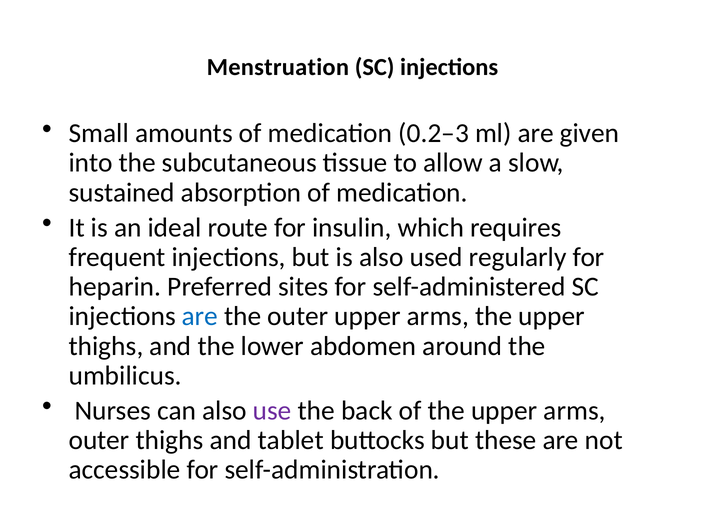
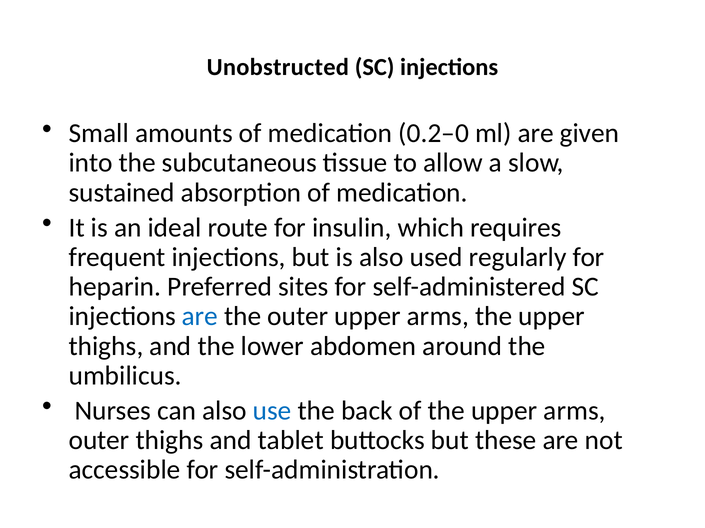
Menstruation: Menstruation -> Unobstructed
0.2–3: 0.2–3 -> 0.2–0
use colour: purple -> blue
